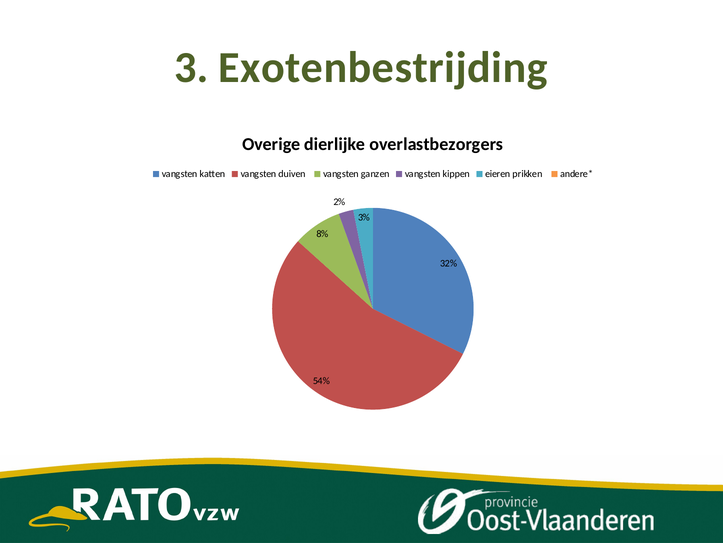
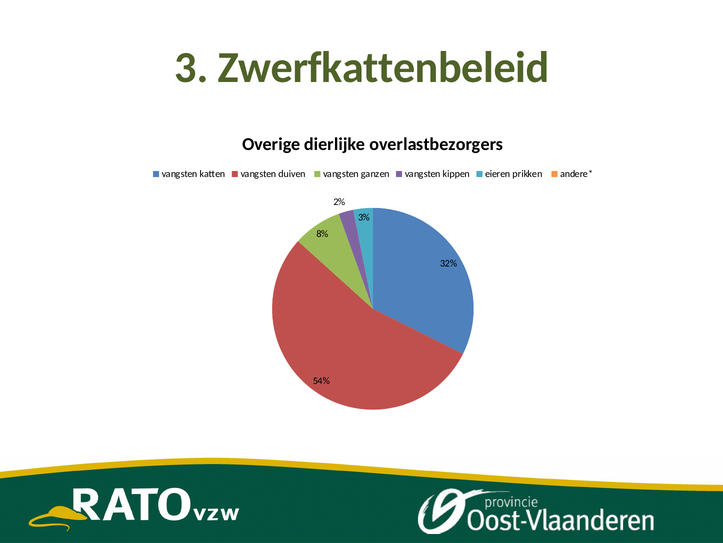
Exotenbestrijding: Exotenbestrijding -> Zwerfkattenbeleid
